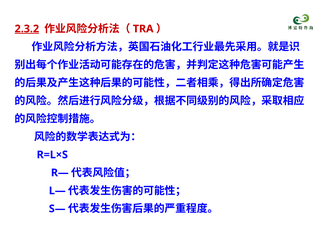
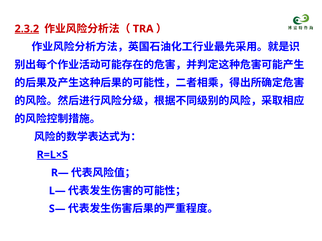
R=L×S underline: none -> present
